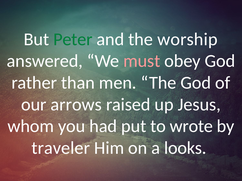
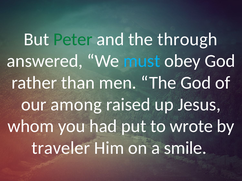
worship: worship -> through
must colour: pink -> light blue
arrows: arrows -> among
looks: looks -> smile
